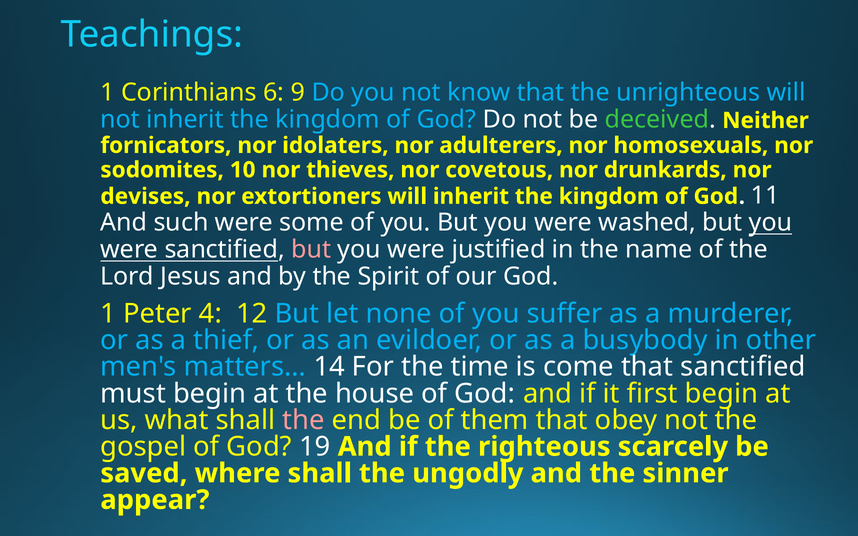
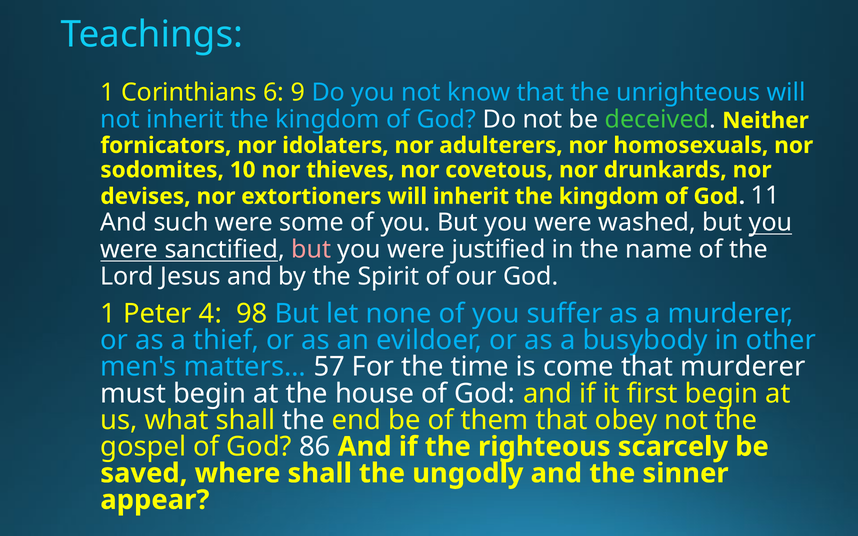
12: 12 -> 98
14: 14 -> 57
that sanctified: sanctified -> murderer
the at (303, 420) colour: pink -> white
19: 19 -> 86
